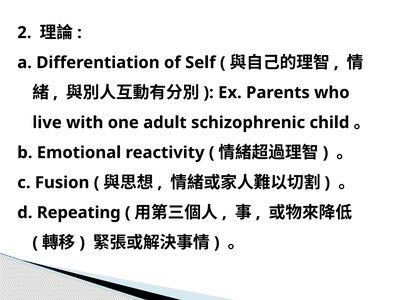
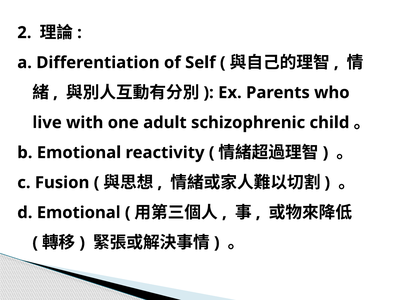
d Repeating: Repeating -> Emotional
